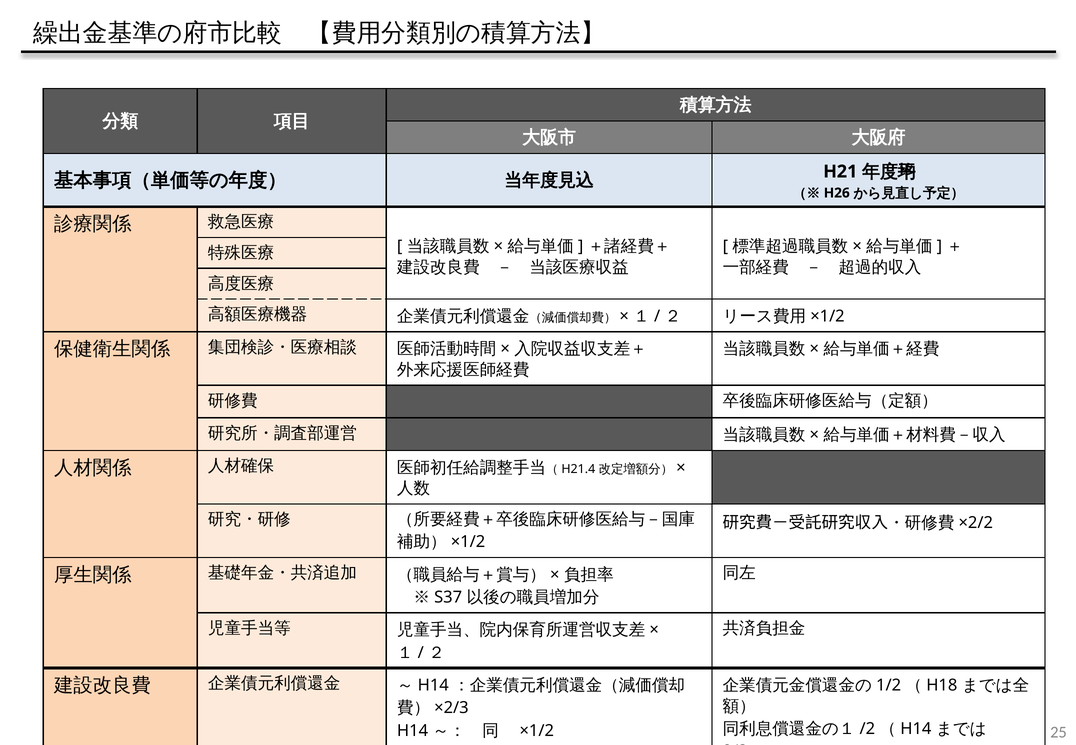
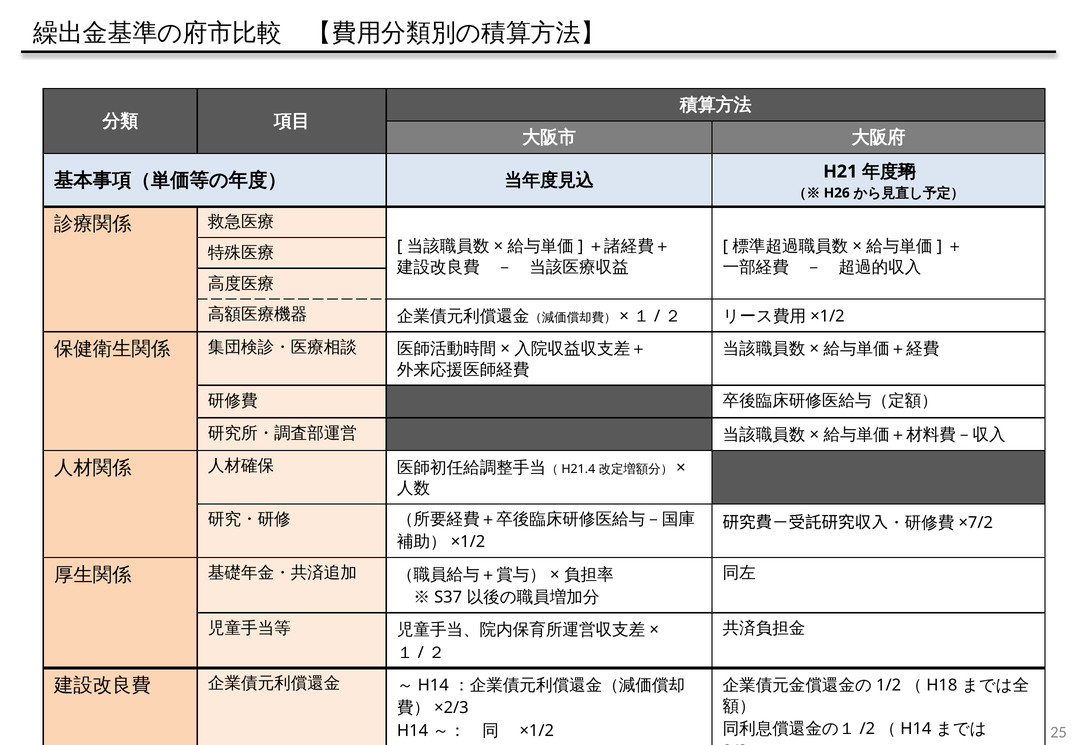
×2/2: ×2/2 -> ×7/2
